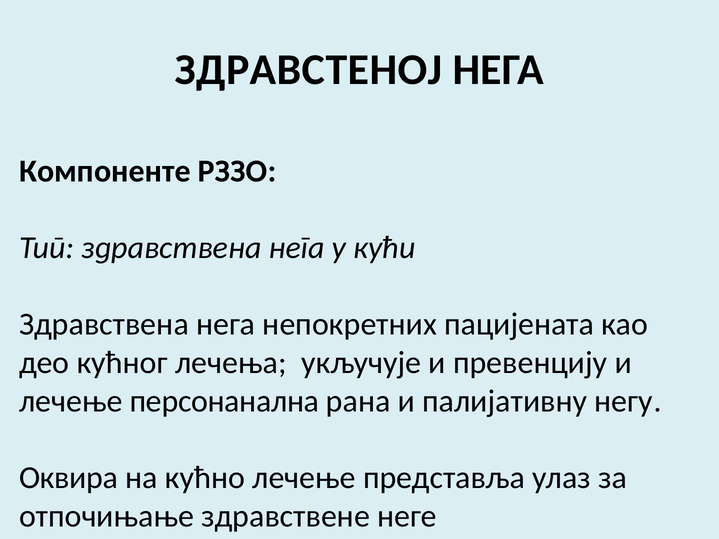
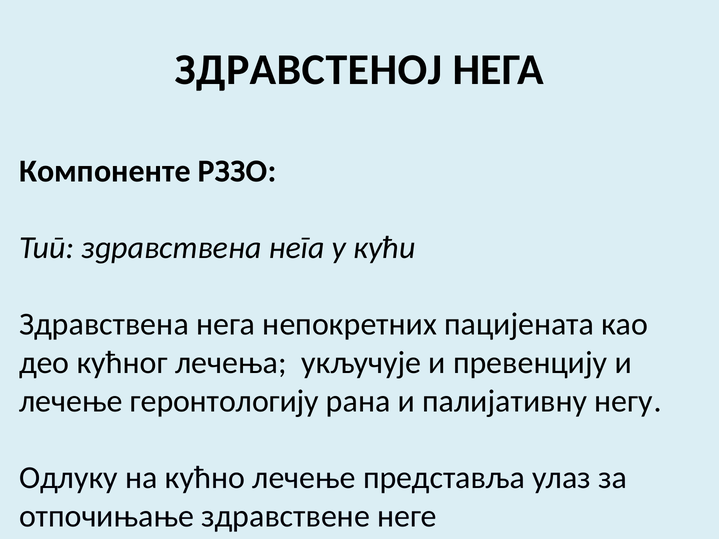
персонанална: персонанална -> геронтологију
Оквира: Оквира -> Одлуку
